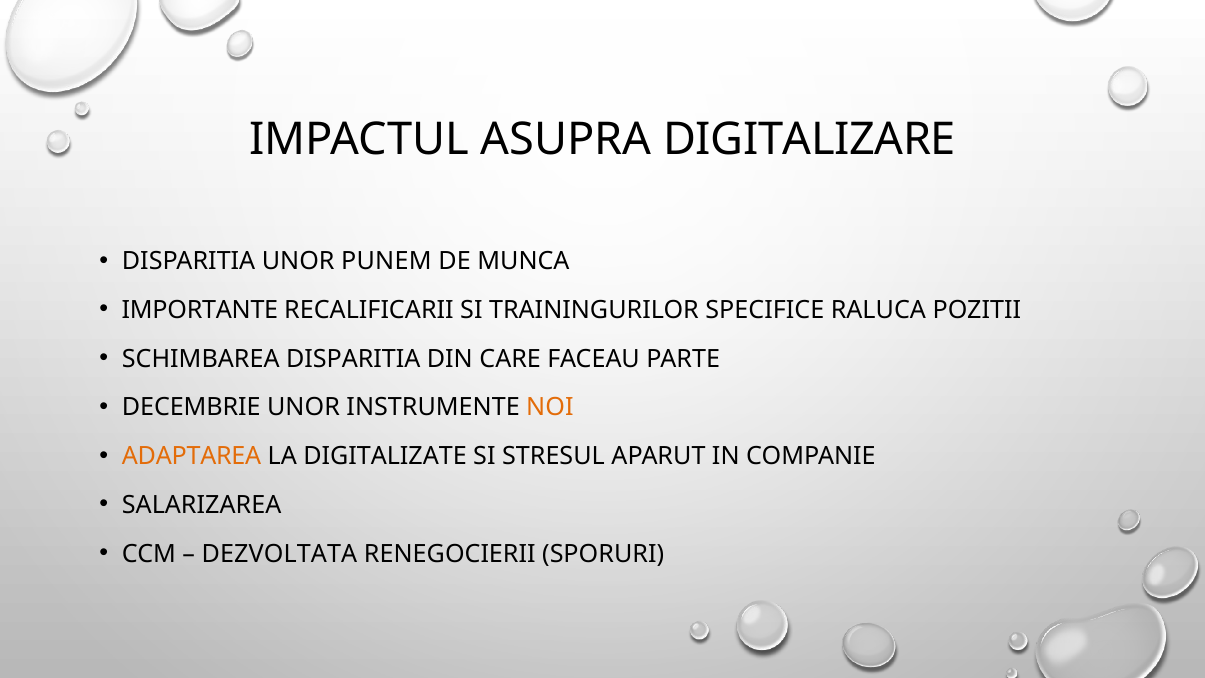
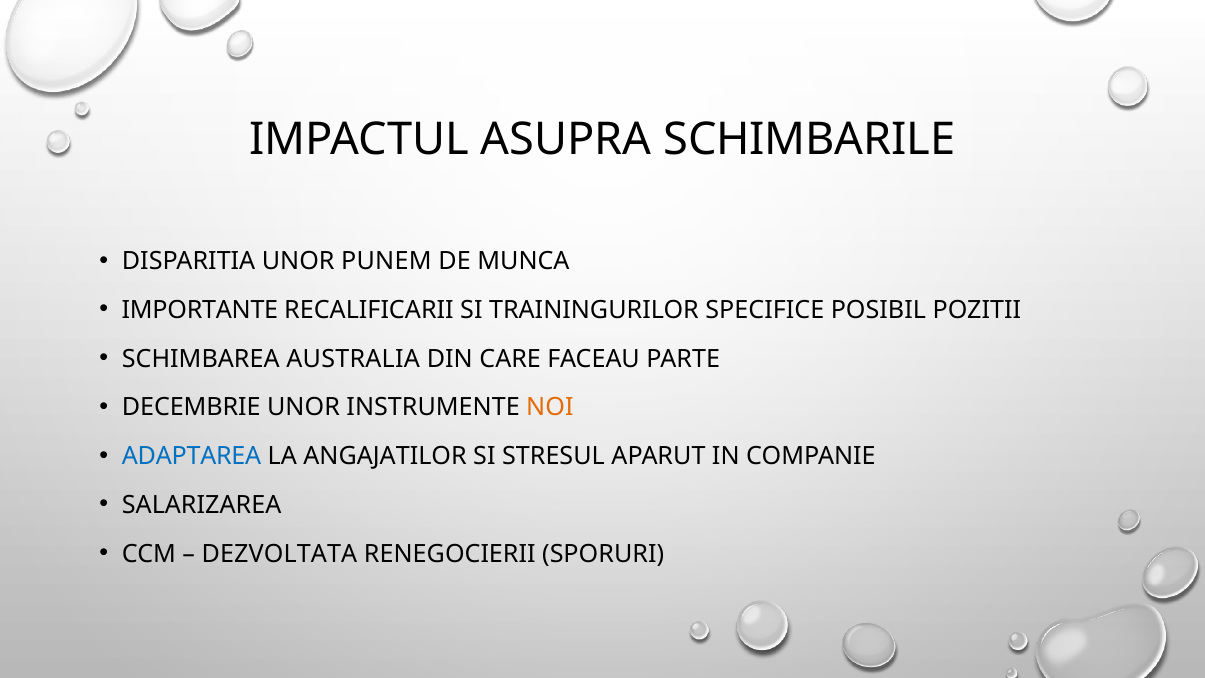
DIGITALIZARE: DIGITALIZARE -> SCHIMBARILE
RALUCA: RALUCA -> POSIBIL
SCHIMBAREA DISPARITIA: DISPARITIA -> AUSTRALIA
ADAPTAREA colour: orange -> blue
DIGITALIZATE: DIGITALIZATE -> ANGAJATILOR
